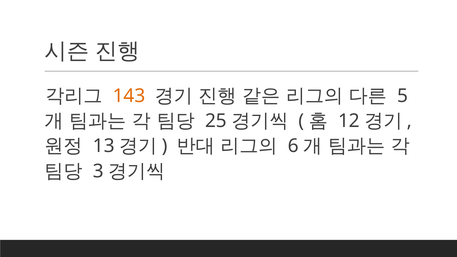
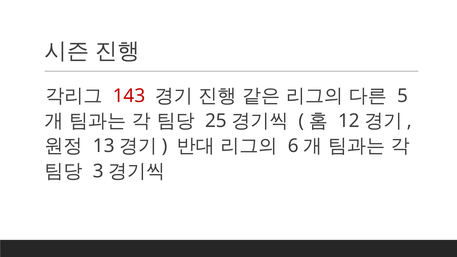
143 colour: orange -> red
